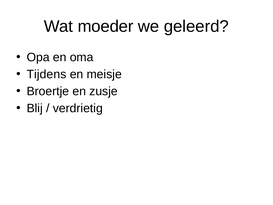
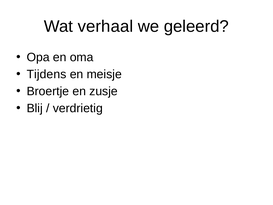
moeder: moeder -> verhaal
